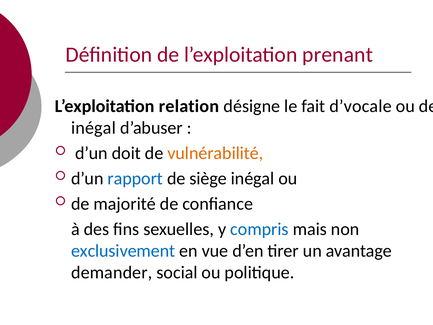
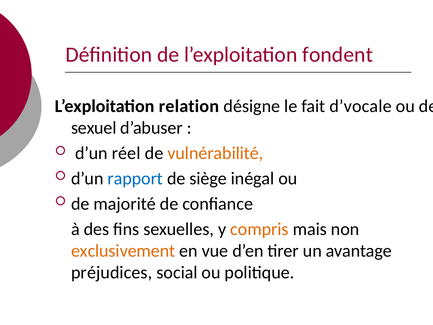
prenant: prenant -> fondent
inégal at (94, 128): inégal -> sexuel
doit: doit -> réel
compris colour: blue -> orange
exclusivement colour: blue -> orange
demander: demander -> préjudices
